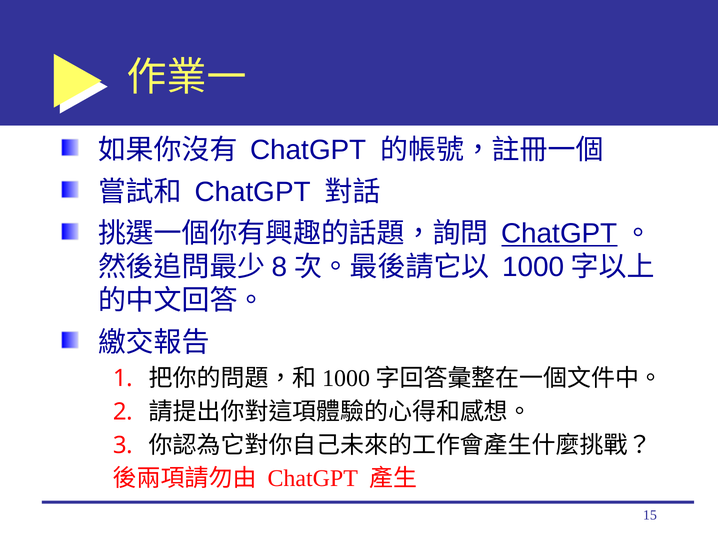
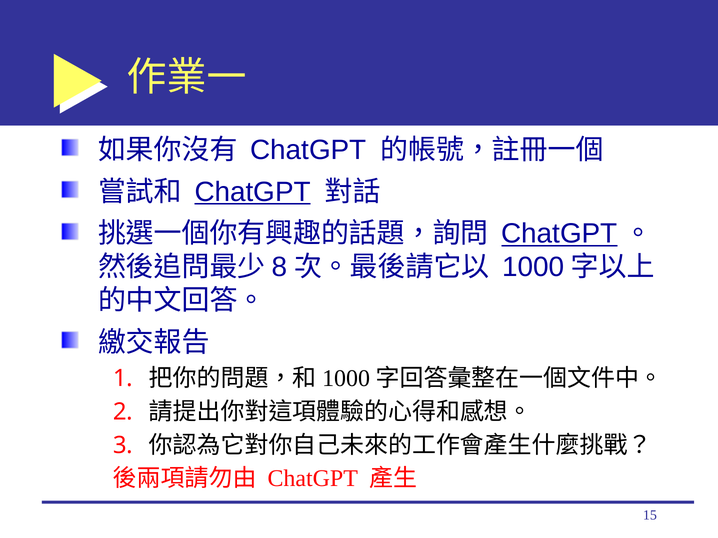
ChatGPT at (253, 192) underline: none -> present
